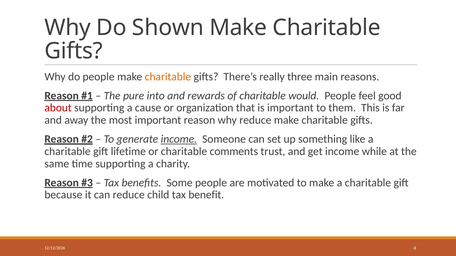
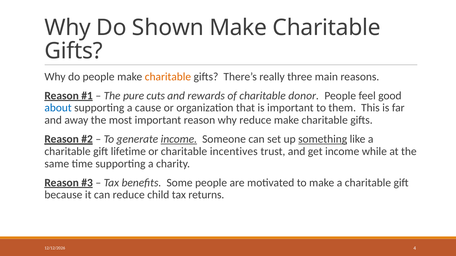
into: into -> cuts
would: would -> donor
about colour: red -> blue
something underline: none -> present
comments: comments -> incentives
benefit: benefit -> returns
